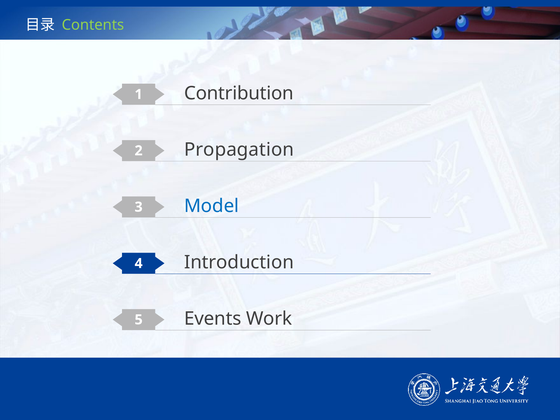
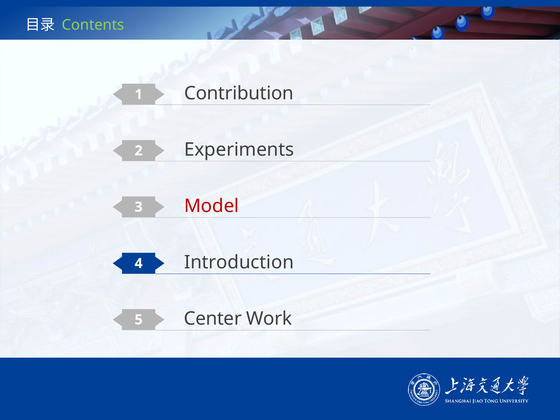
Propagation: Propagation -> Experiments
Model colour: blue -> red
Events: Events -> Center
